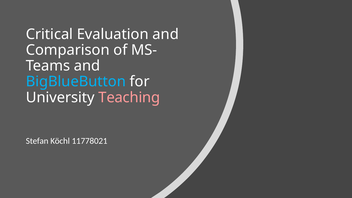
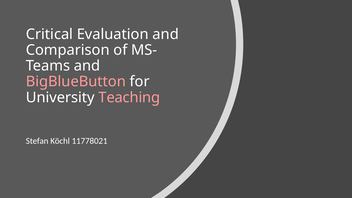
BigBlueButton colour: light blue -> pink
